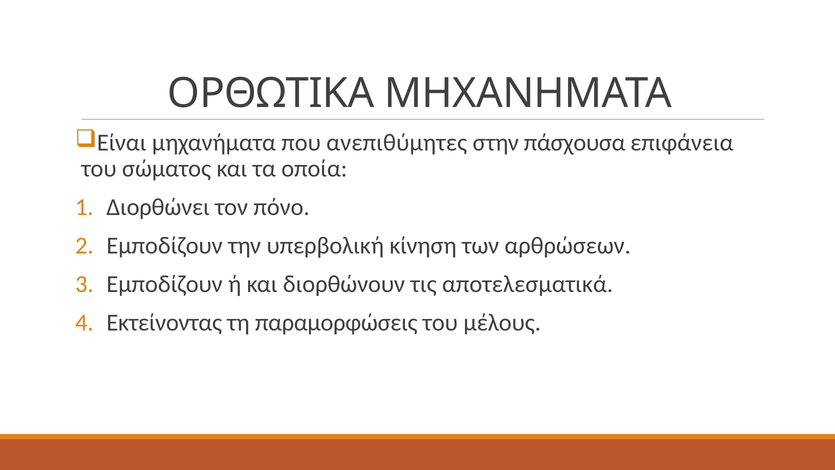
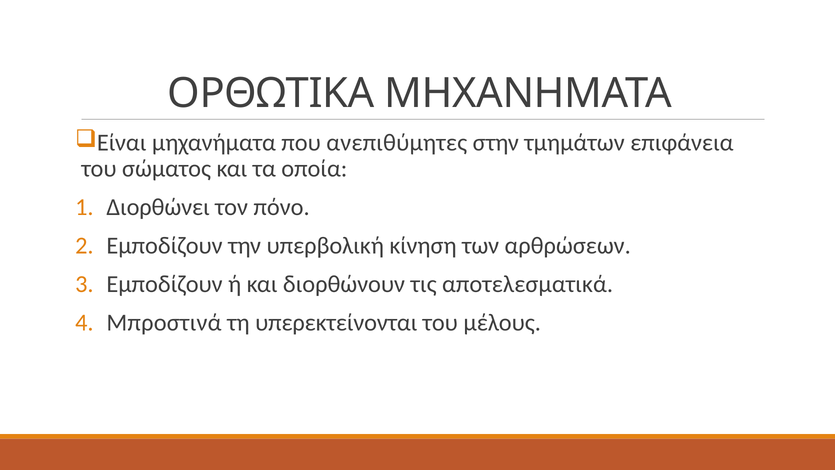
πάσχουσα: πάσχουσα -> τμημάτων
Εκτείνοντας: Εκτείνοντας -> Μπροστινά
παραμορφώσεις: παραμορφώσεις -> υπερεκτείνονται
